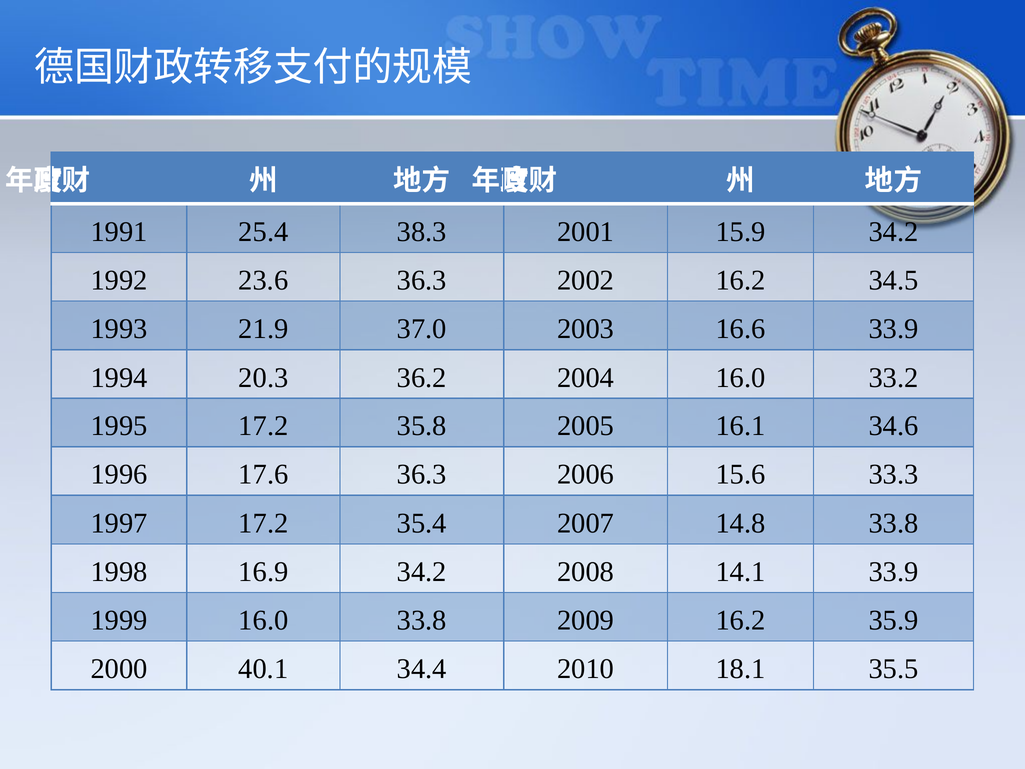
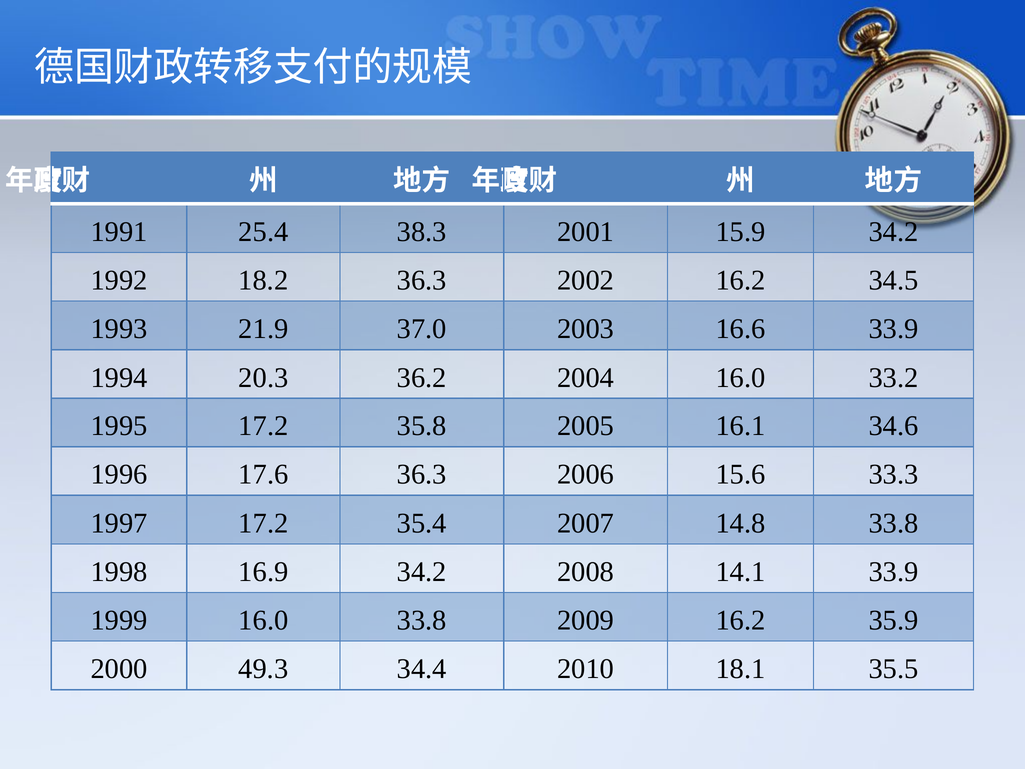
23.6: 23.6 -> 18.2
40.1: 40.1 -> 49.3
